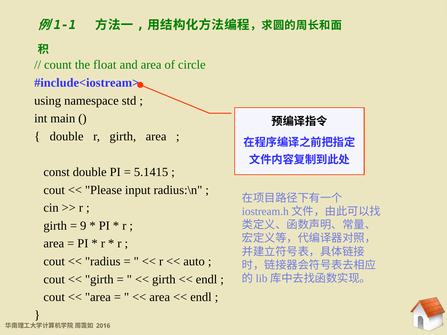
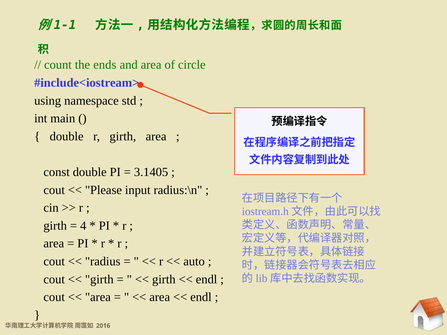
float: float -> ends
5.1415: 5.1415 -> 3.1405
9: 9 -> 4
